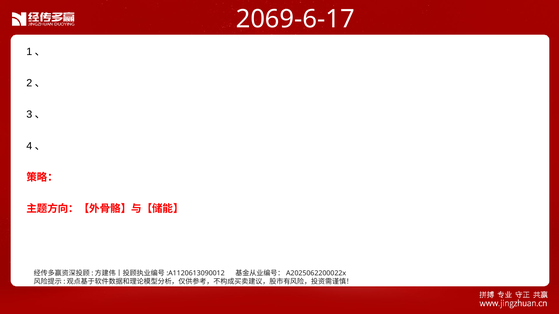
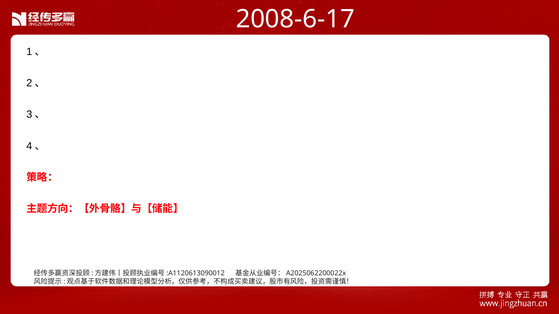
2069-6-17: 2069-6-17 -> 2008-6-17
